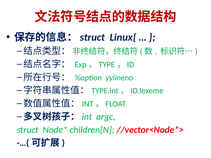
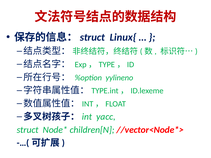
argc: argc -> yacc
